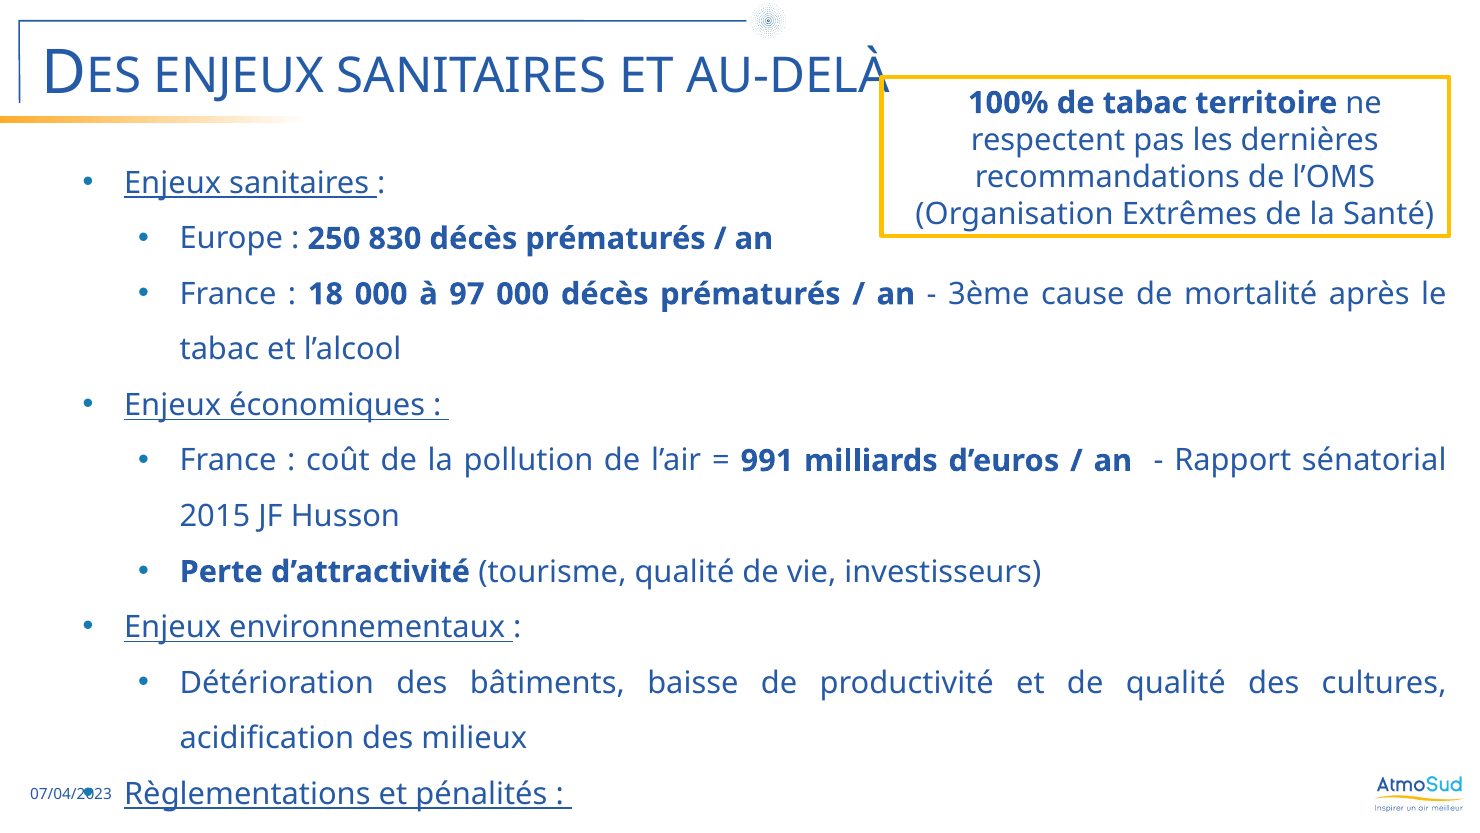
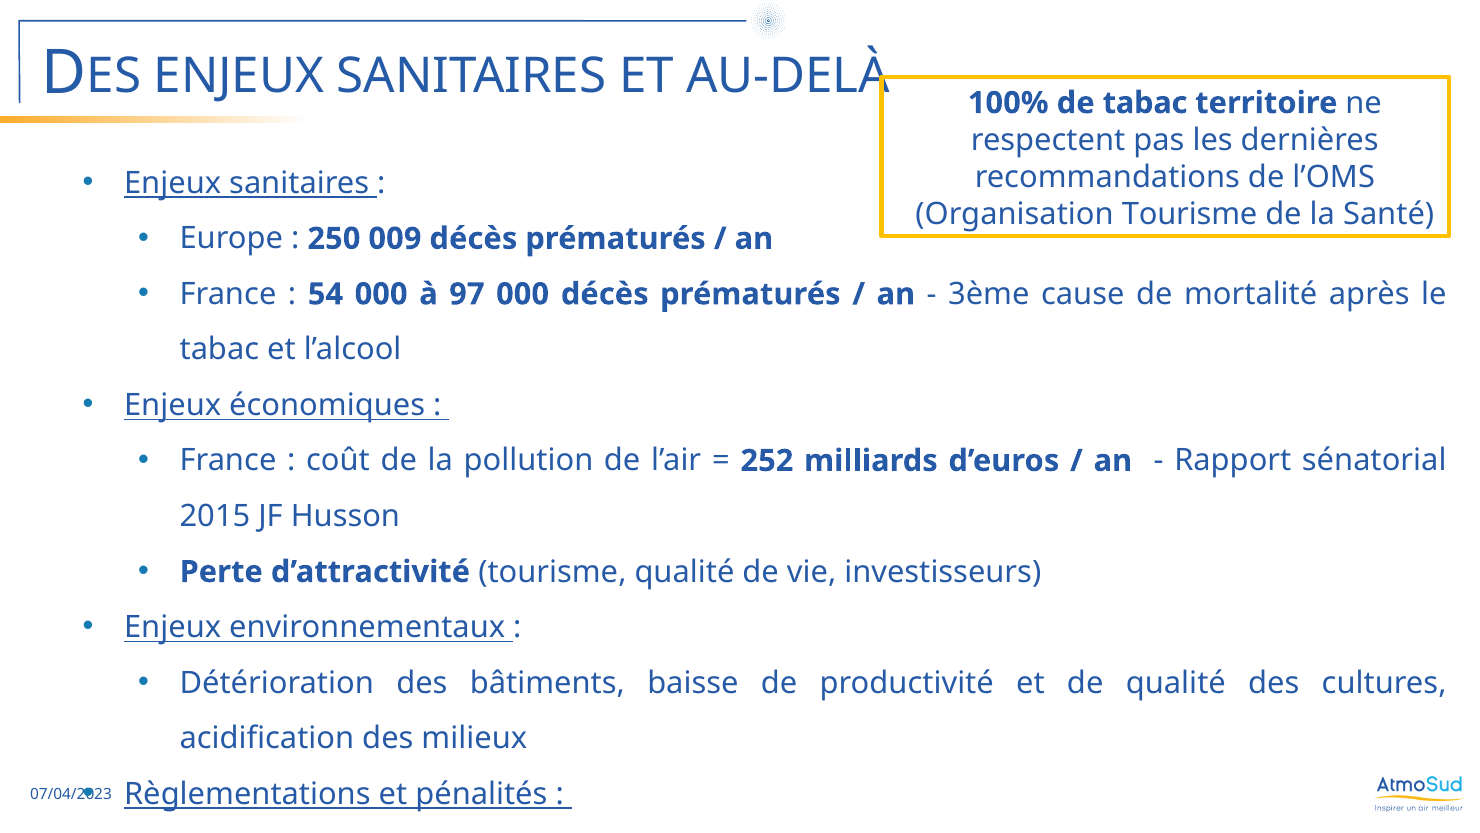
Organisation Extrêmes: Extrêmes -> Tourisme
830: 830 -> 009
18: 18 -> 54
991: 991 -> 252
